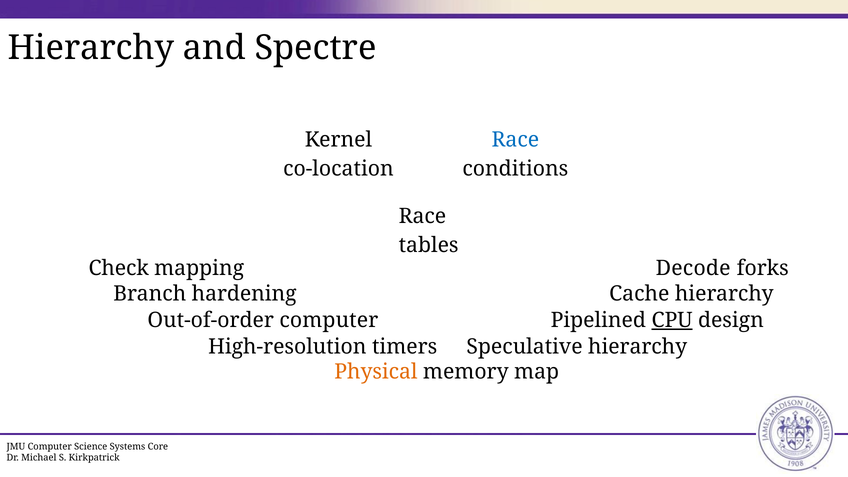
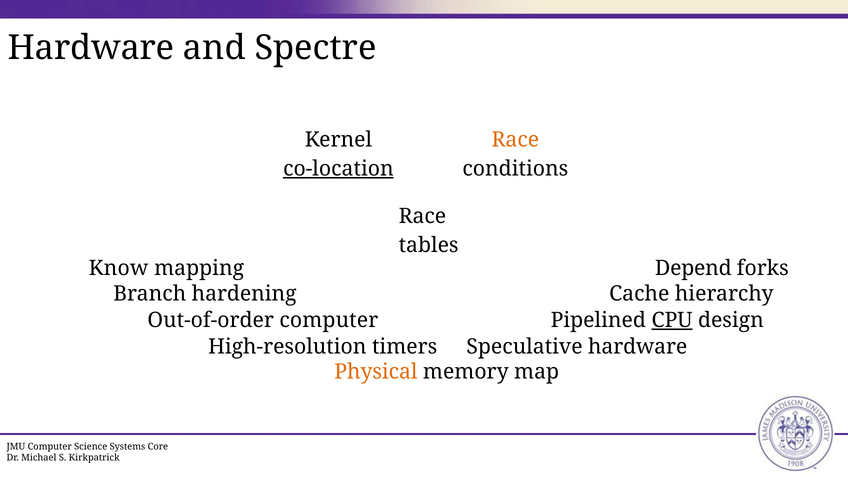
Hierarchy at (91, 48): Hierarchy -> Hardware
Race at (515, 140) colour: blue -> orange
co-location underline: none -> present
Check: Check -> Know
Decode: Decode -> Depend
Speculative hierarchy: hierarchy -> hardware
